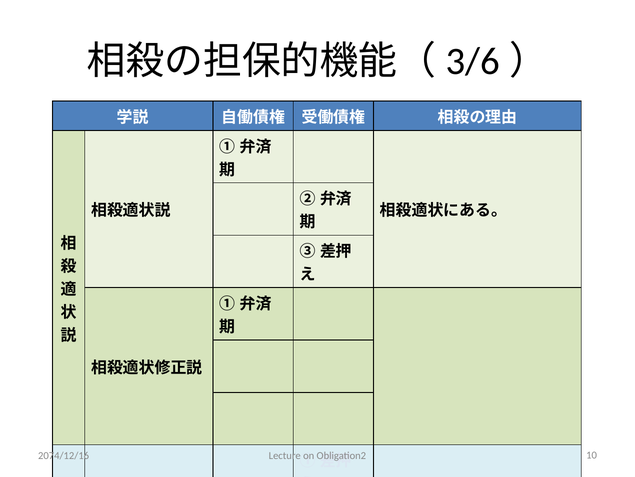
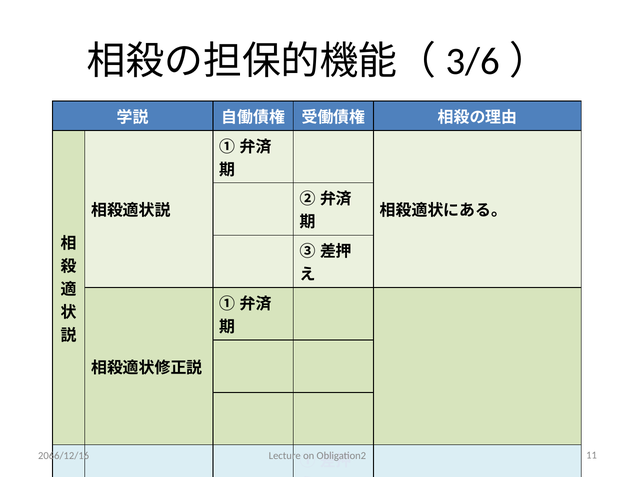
2074/12/16: 2074/12/16 -> 2066/12/16
10: 10 -> 11
